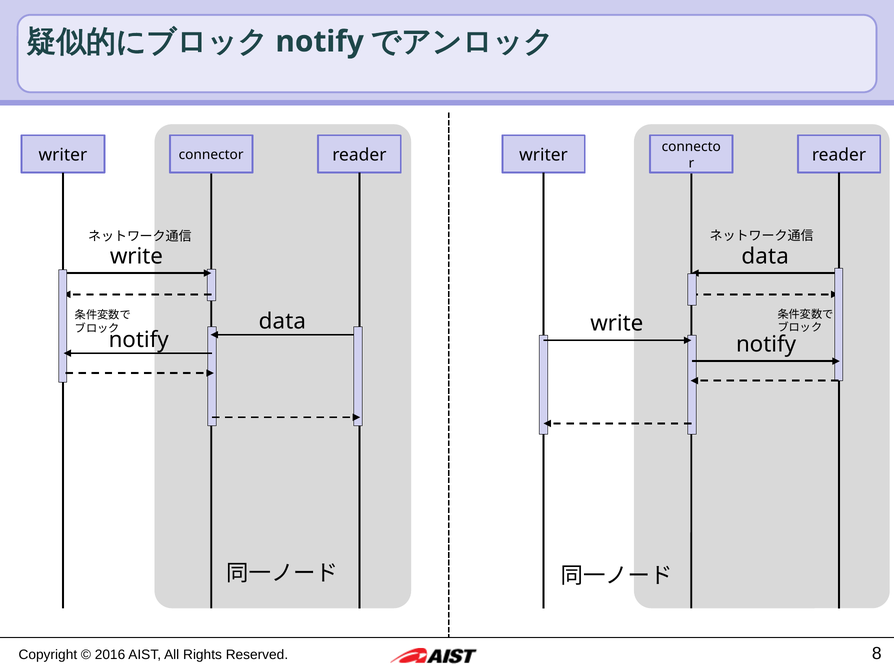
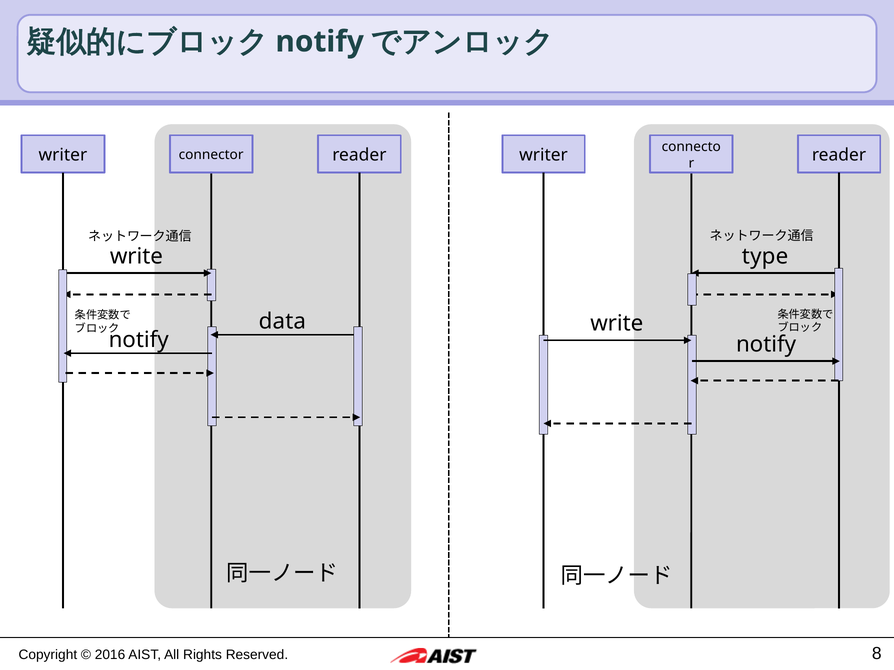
data at (765, 257): data -> type
